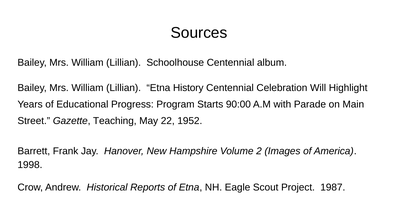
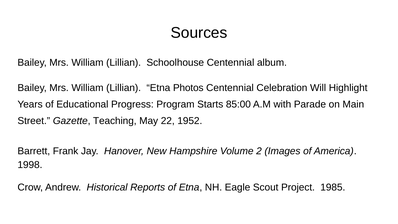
History: History -> Photos
90:00: 90:00 -> 85:00
1987: 1987 -> 1985
